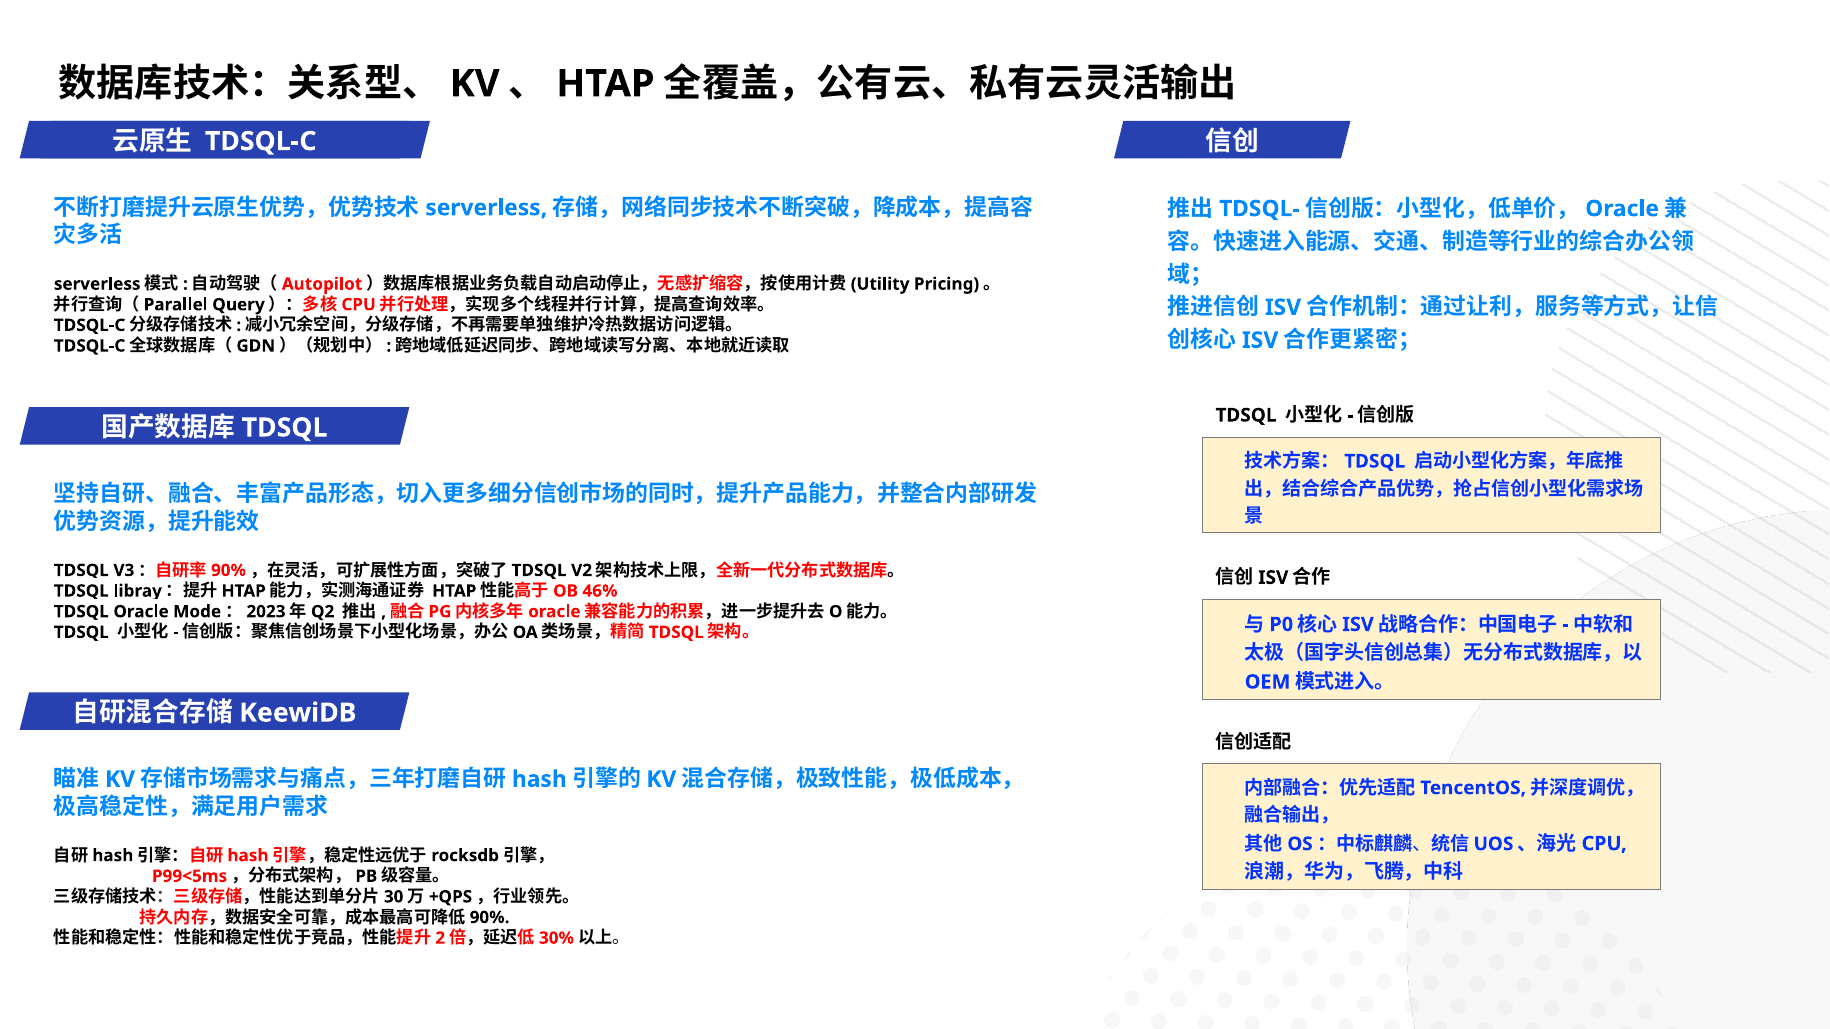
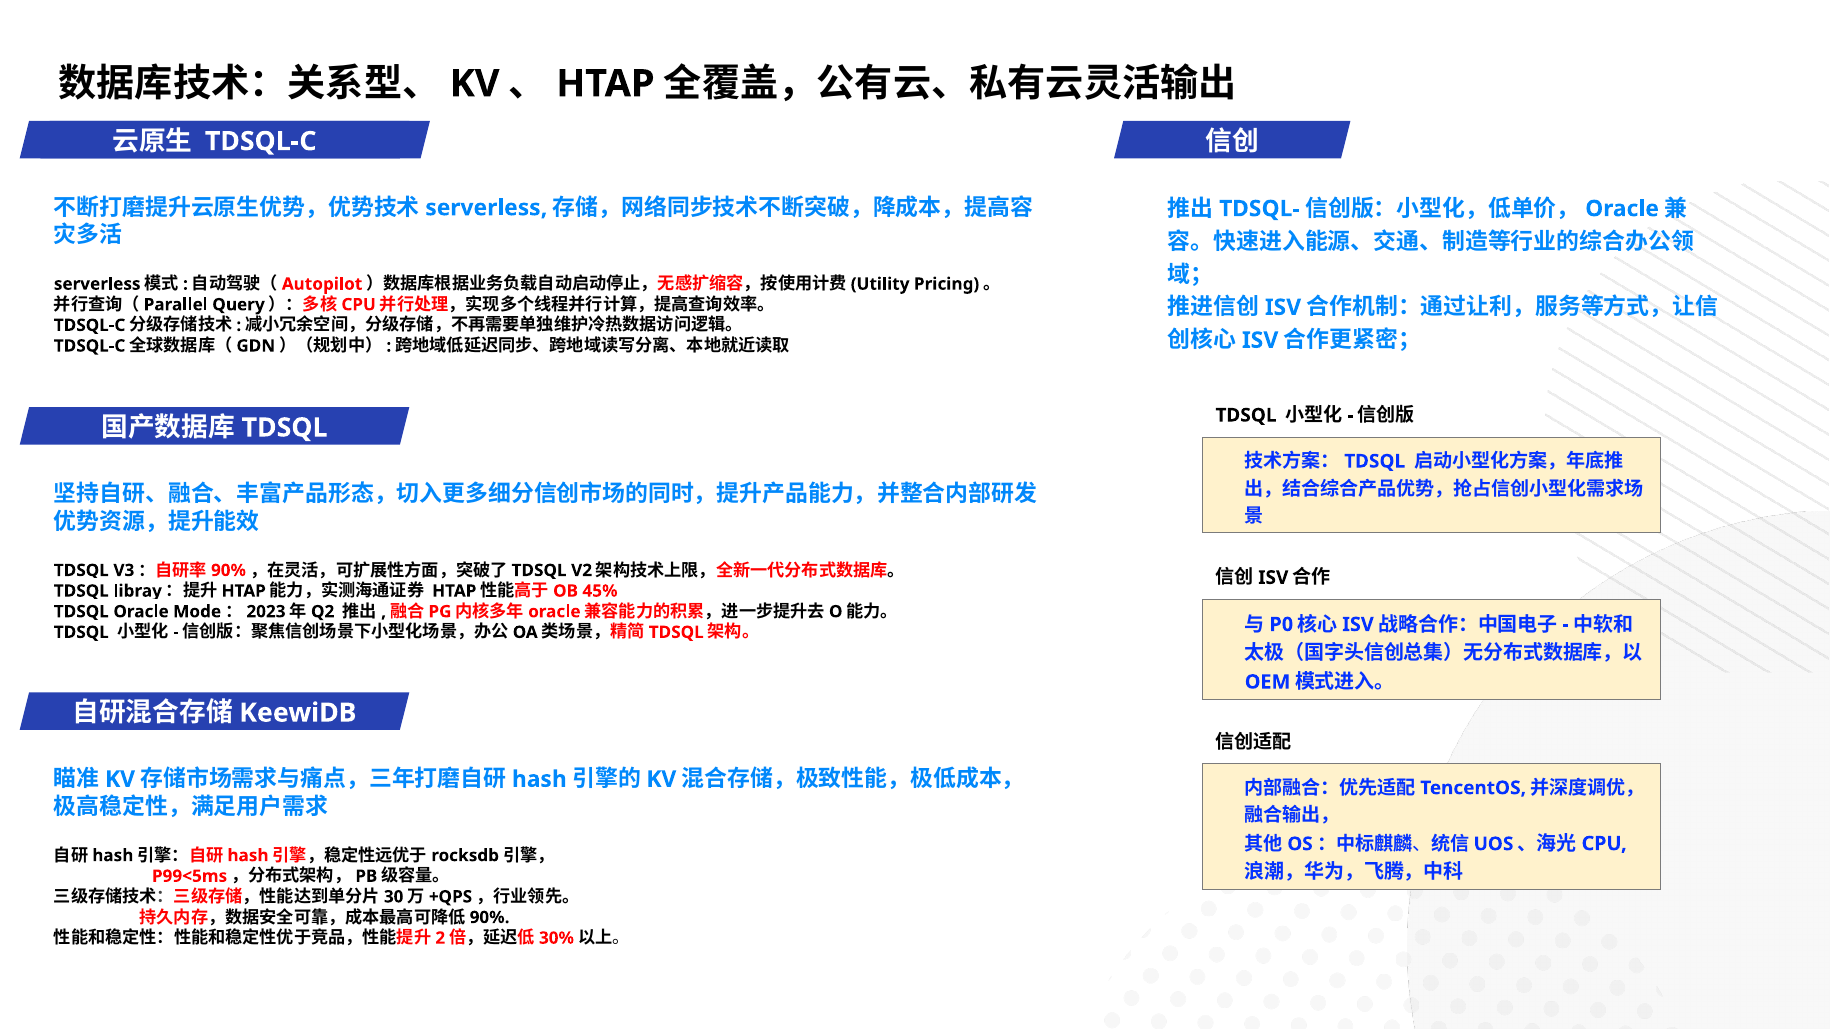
46%: 46% -> 45%
